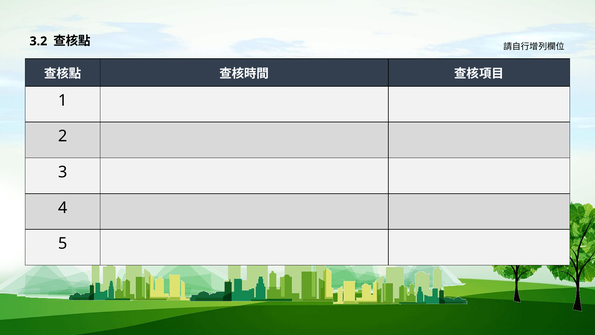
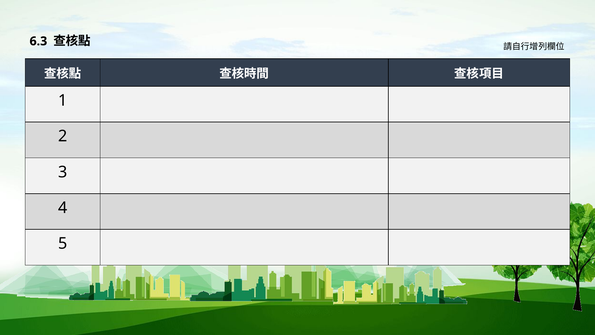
3.2: 3.2 -> 6.3
